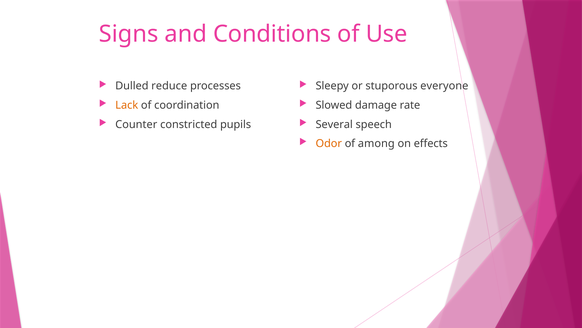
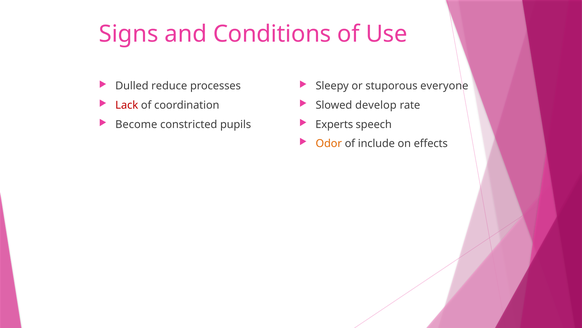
Lack colour: orange -> red
damage: damage -> develop
Counter: Counter -> Become
Several: Several -> Experts
among: among -> include
